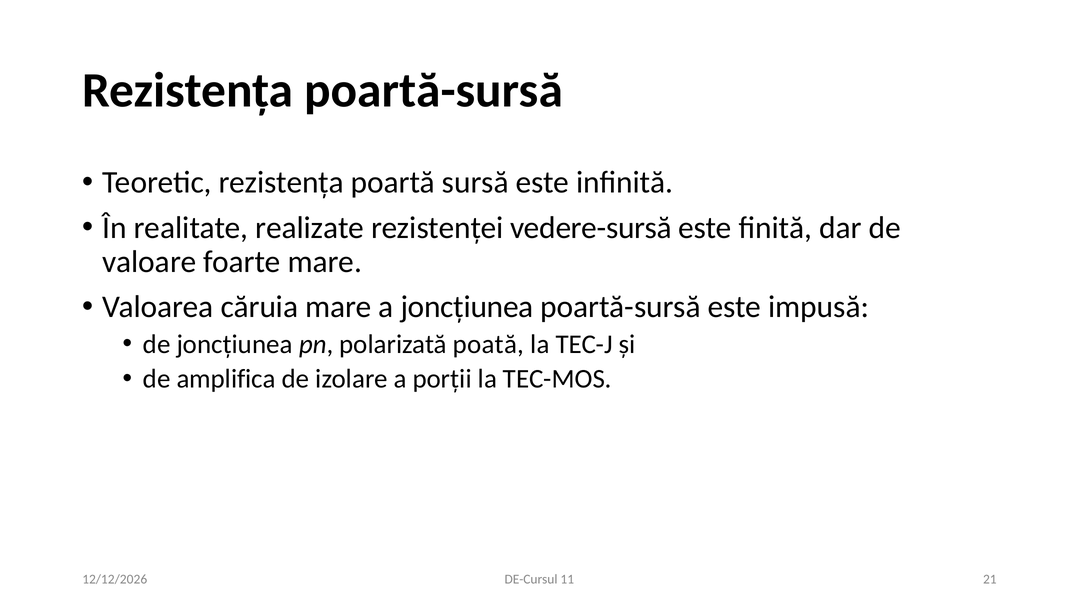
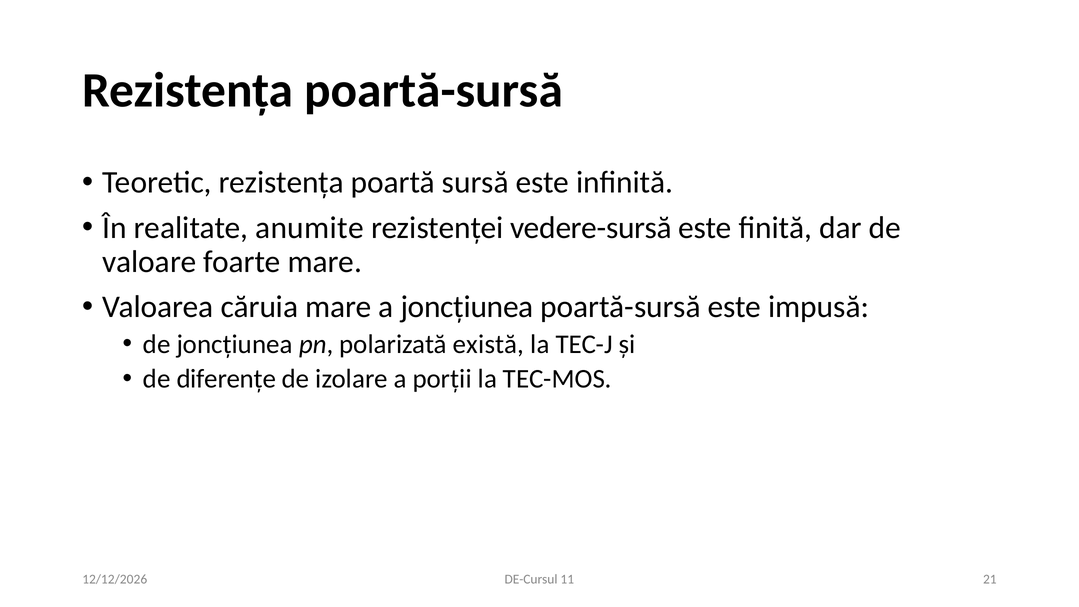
realizate: realizate -> anumite
poată: poată -> există
amplifica: amplifica -> diferențe
